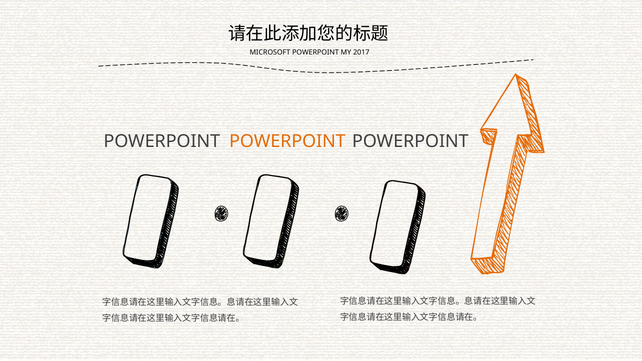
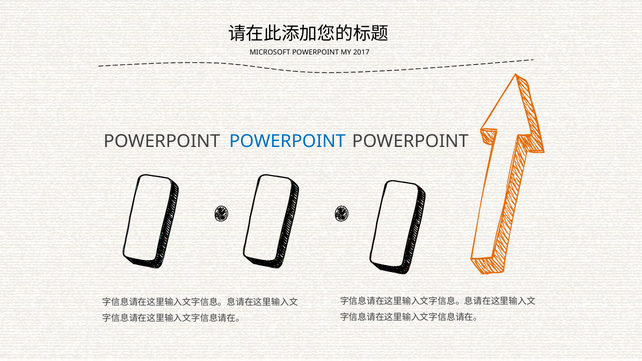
POWERPOINT at (287, 142) colour: orange -> blue
